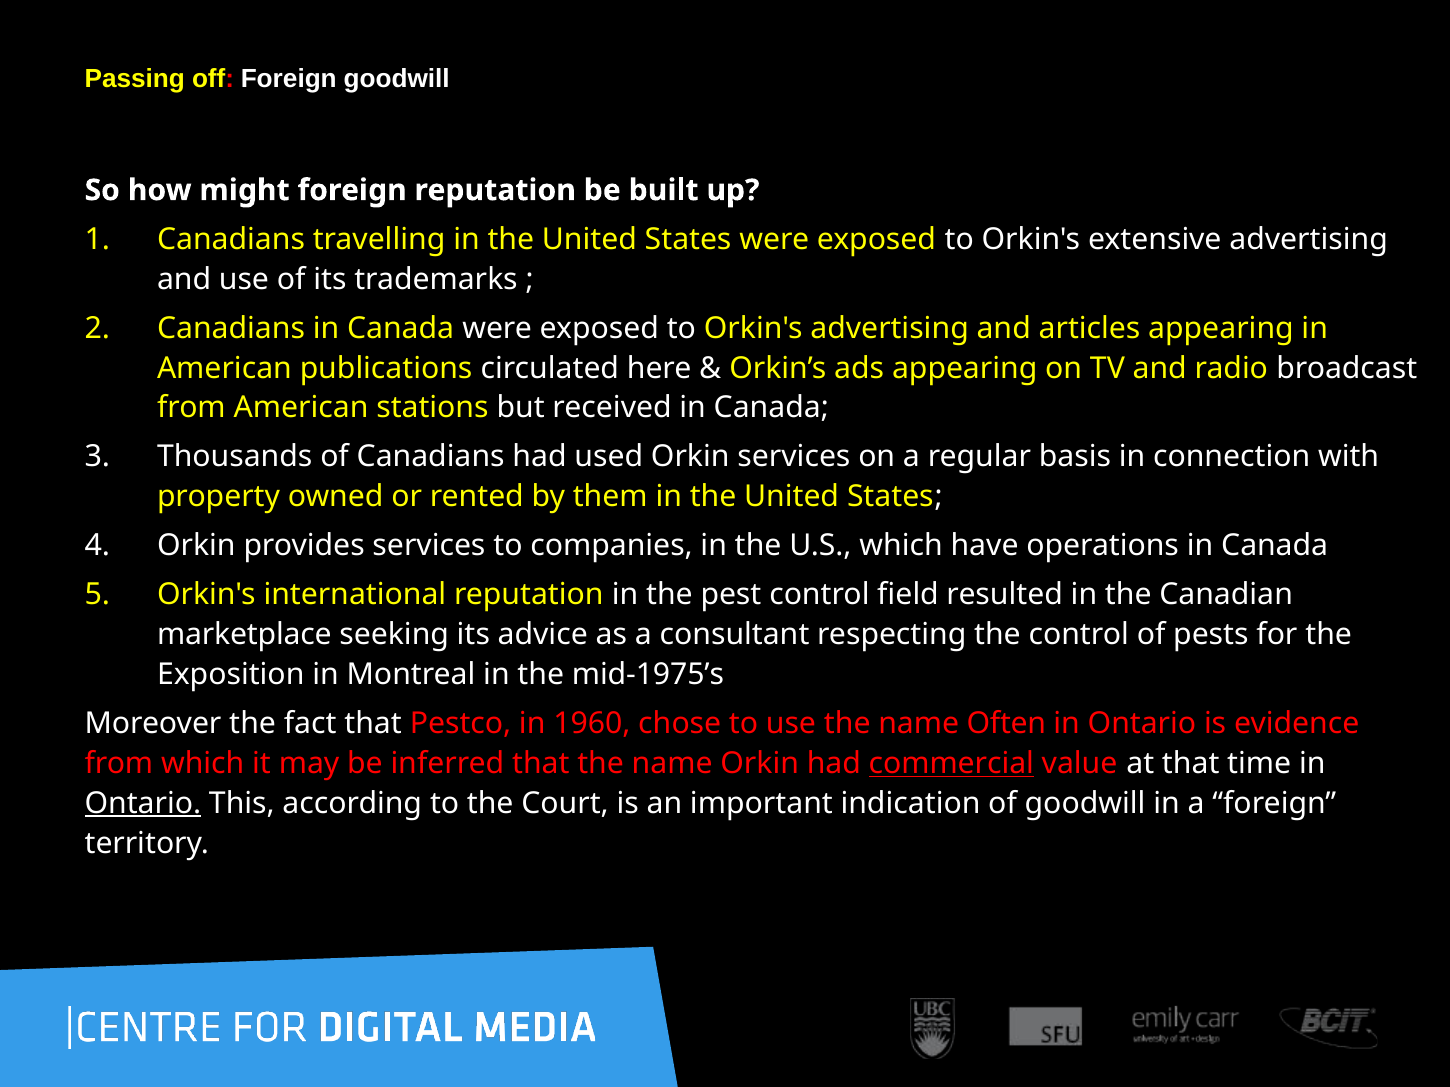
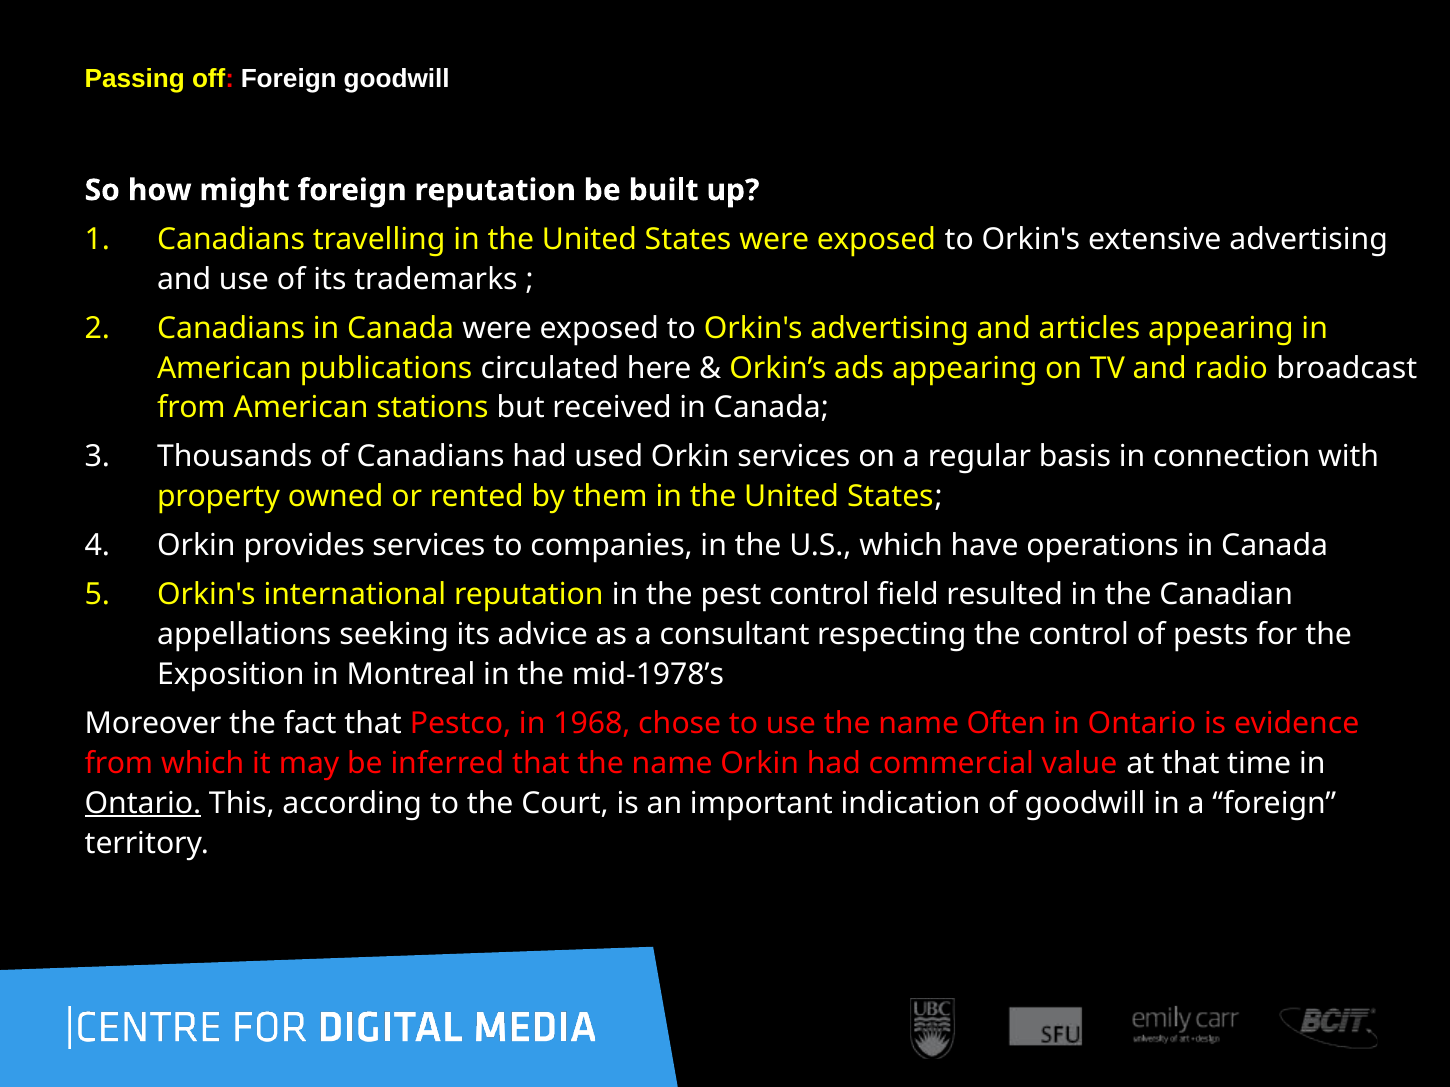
marketplace: marketplace -> appellations
mid-1975’s: mid-1975’s -> mid-1978’s
1960: 1960 -> 1968
commercial underline: present -> none
